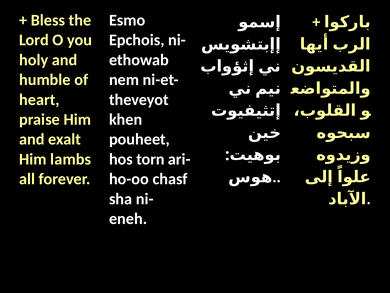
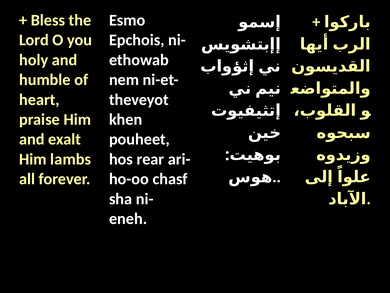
torn: torn -> rear
